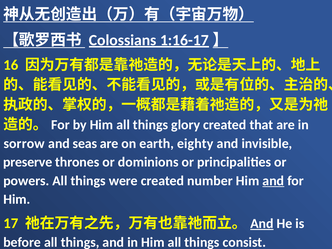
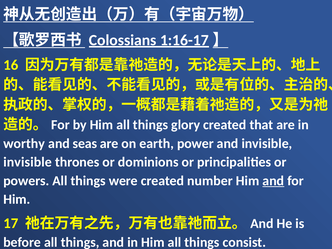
sorrow: sorrow -> worthy
eighty: eighty -> power
preserve at (28, 162): preserve -> invisible
And at (262, 224) underline: present -> none
